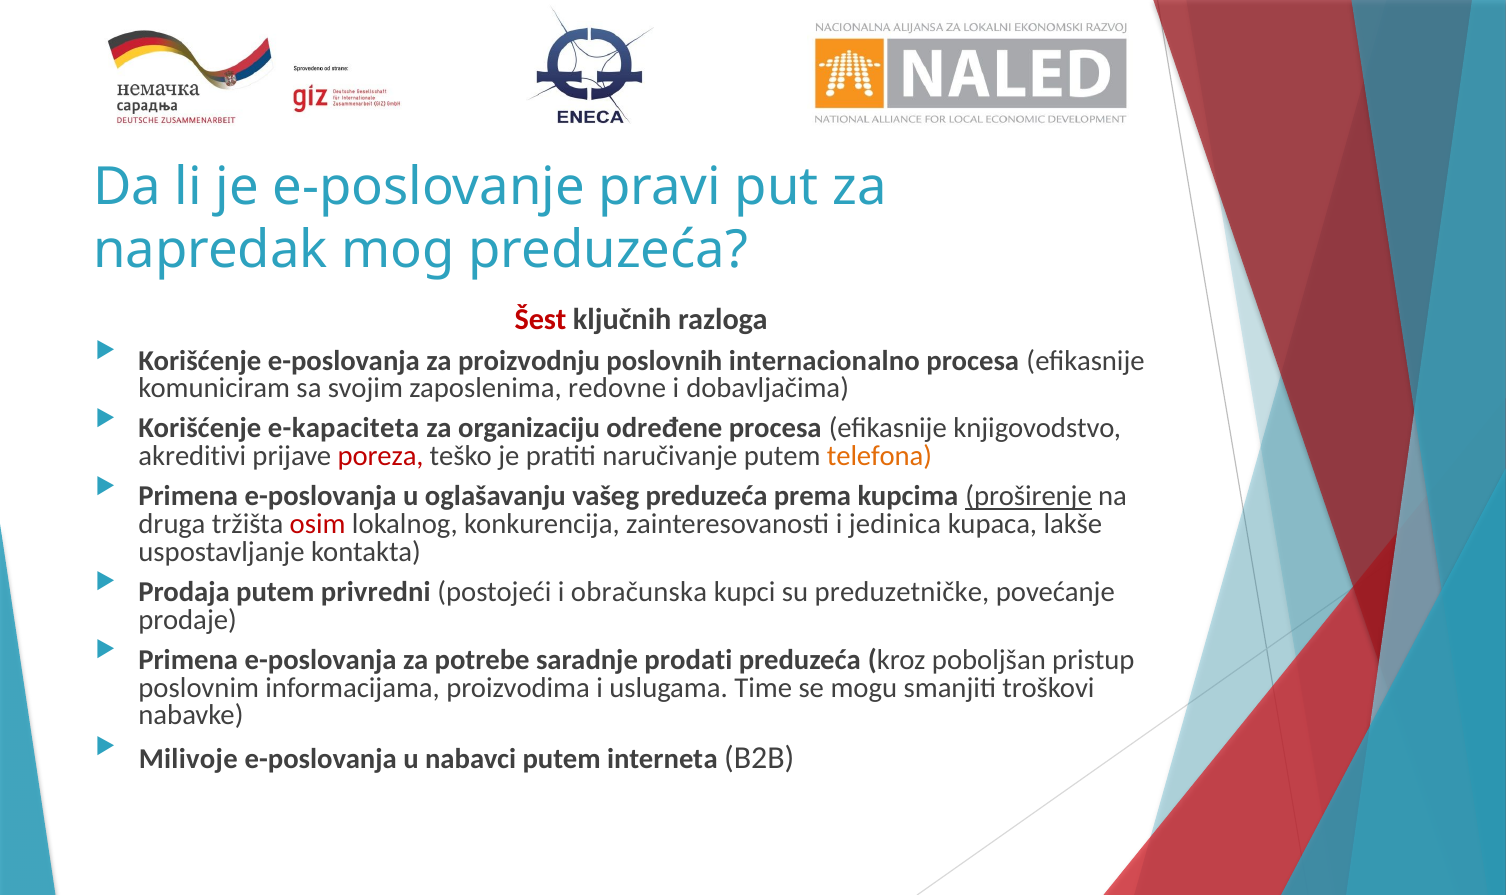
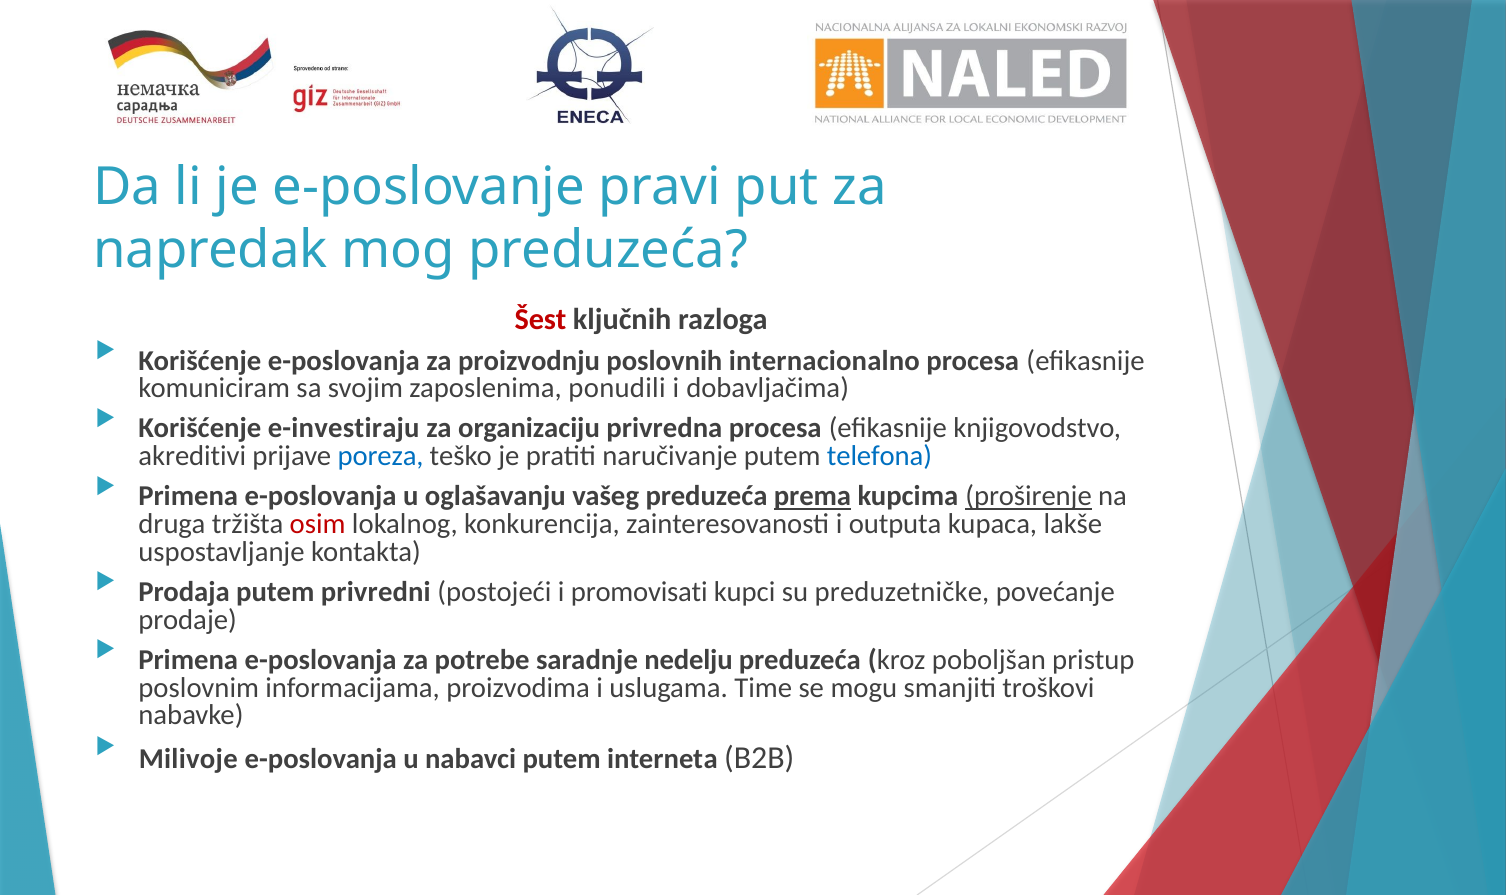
redovne: redovne -> ponudili
e-kapaciteta: e-kapaciteta -> e-investiraju
određene: određene -> privredna
poreza colour: red -> blue
telefona colour: orange -> blue
prema underline: none -> present
jedinica: jedinica -> outputa
obračunska: obračunska -> promovisati
prodati: prodati -> nedelju
